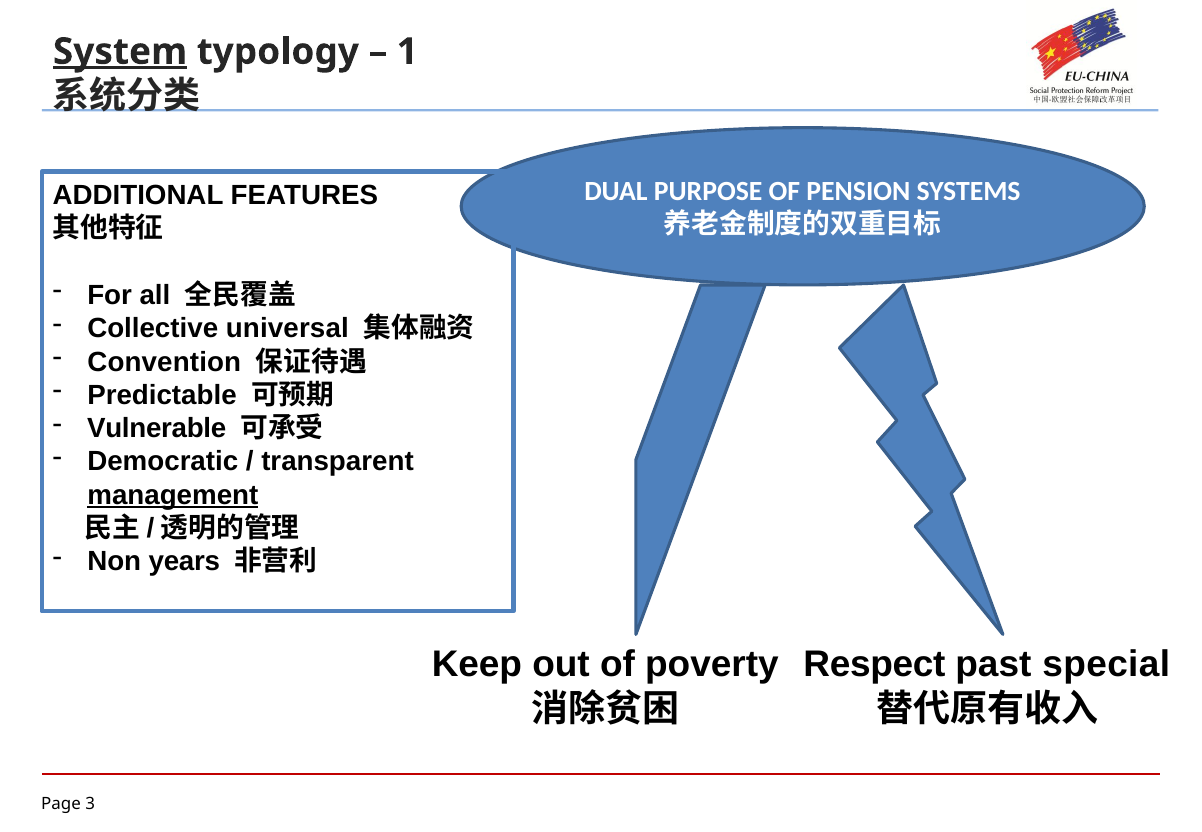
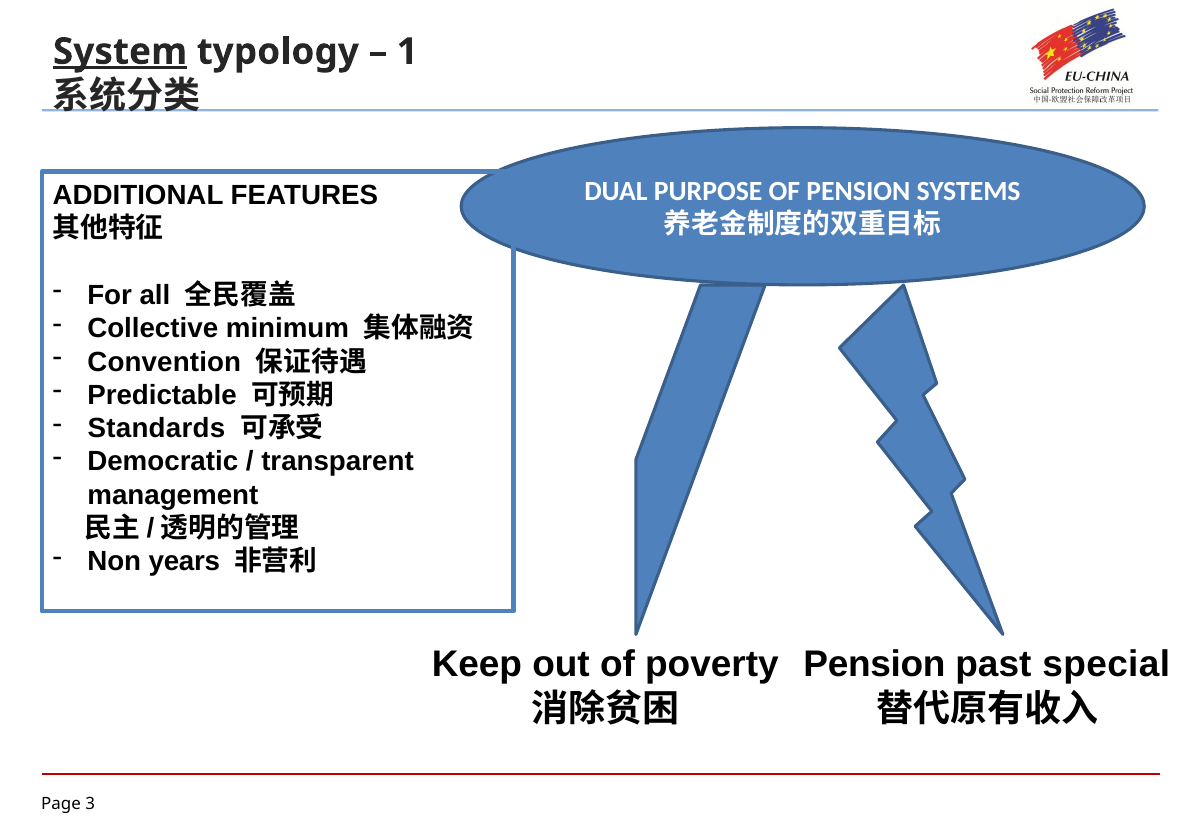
universal: universal -> minimum
Vulnerable: Vulnerable -> Standards
management underline: present -> none
Respect at (874, 665): Respect -> Pension
